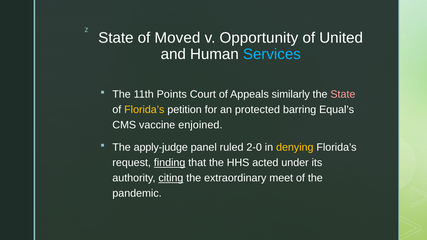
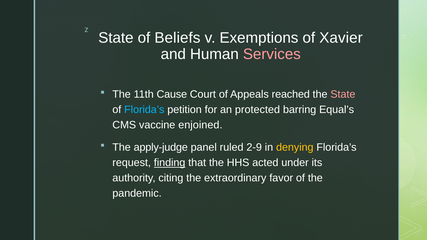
Moved: Moved -> Beliefs
Opportunity: Opportunity -> Exemptions
United: United -> Xavier
Services colour: light blue -> pink
Points: Points -> Cause
similarly: similarly -> reached
Florida’s at (144, 110) colour: yellow -> light blue
2-0: 2-0 -> 2-9
citing underline: present -> none
meet: meet -> favor
